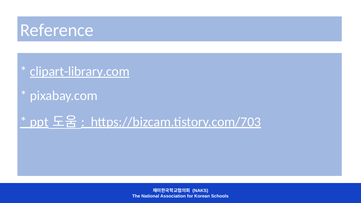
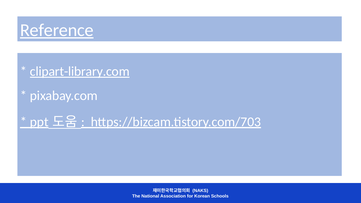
Reference underline: none -> present
